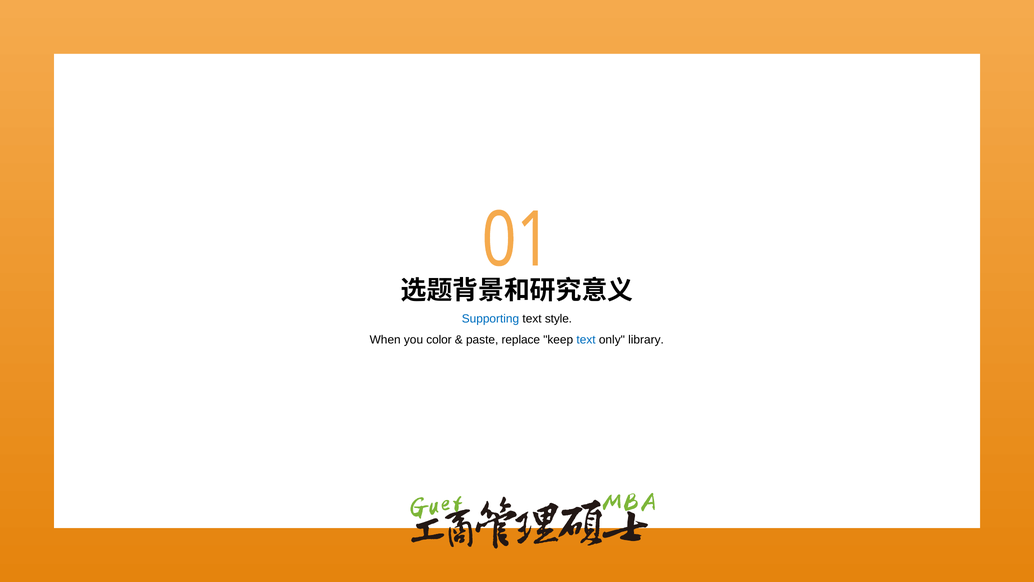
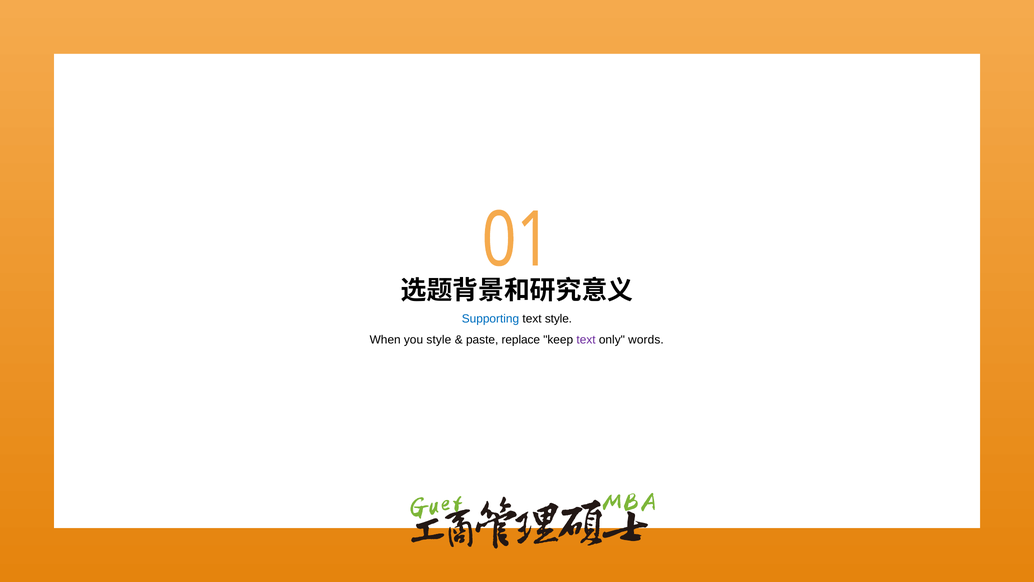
you color: color -> style
text at (586, 340) colour: blue -> purple
library: library -> words
